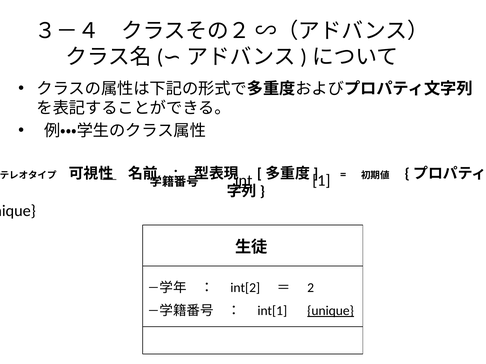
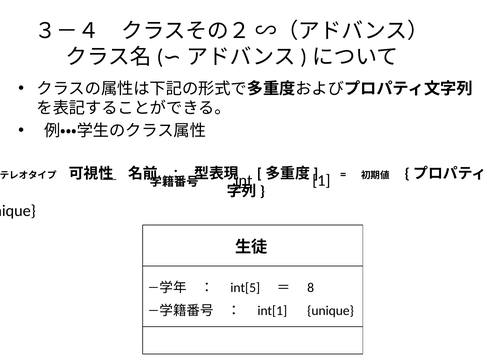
int[2: int[2 -> int[5
2: 2 -> 8
unique at (331, 311) underline: present -> none
